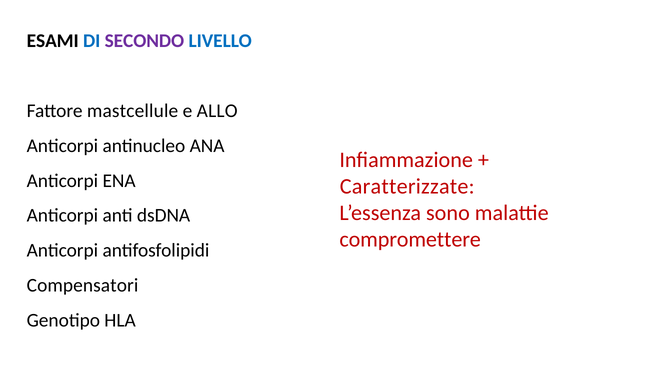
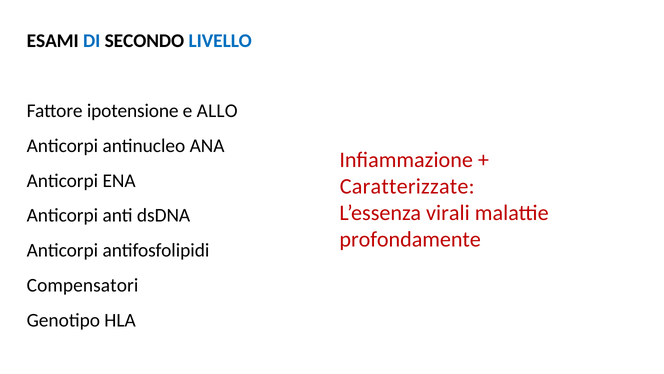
SECONDO colour: purple -> black
mastcellule: mastcellule -> ipotensione
sono: sono -> virali
compromettere: compromettere -> profondamente
